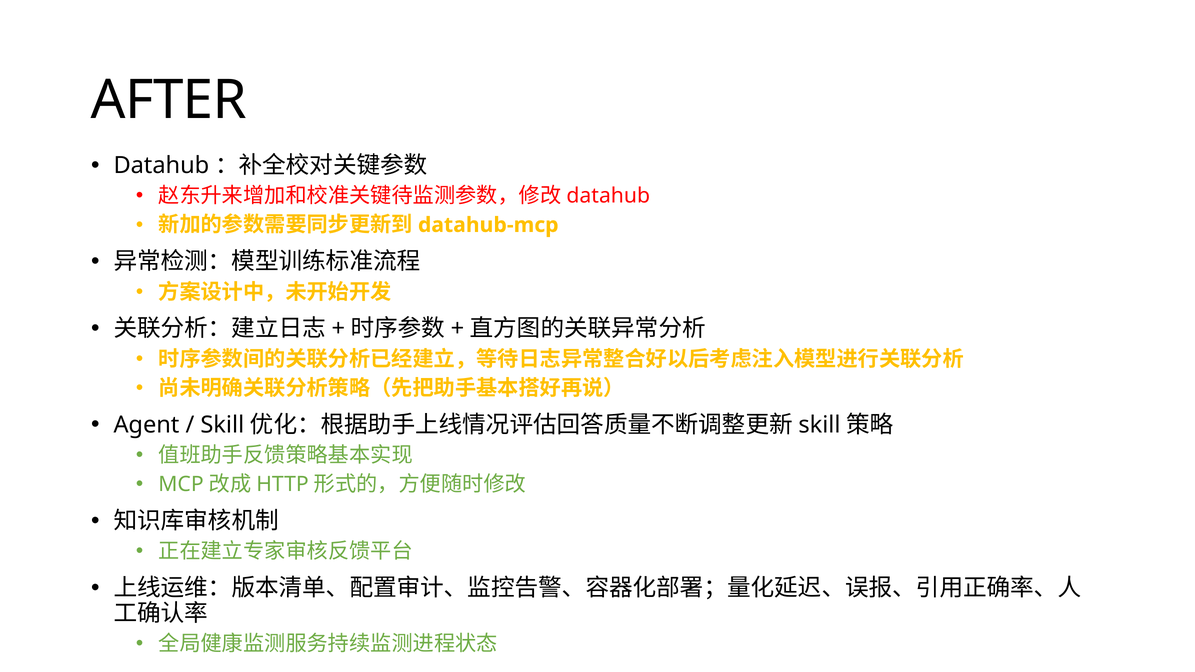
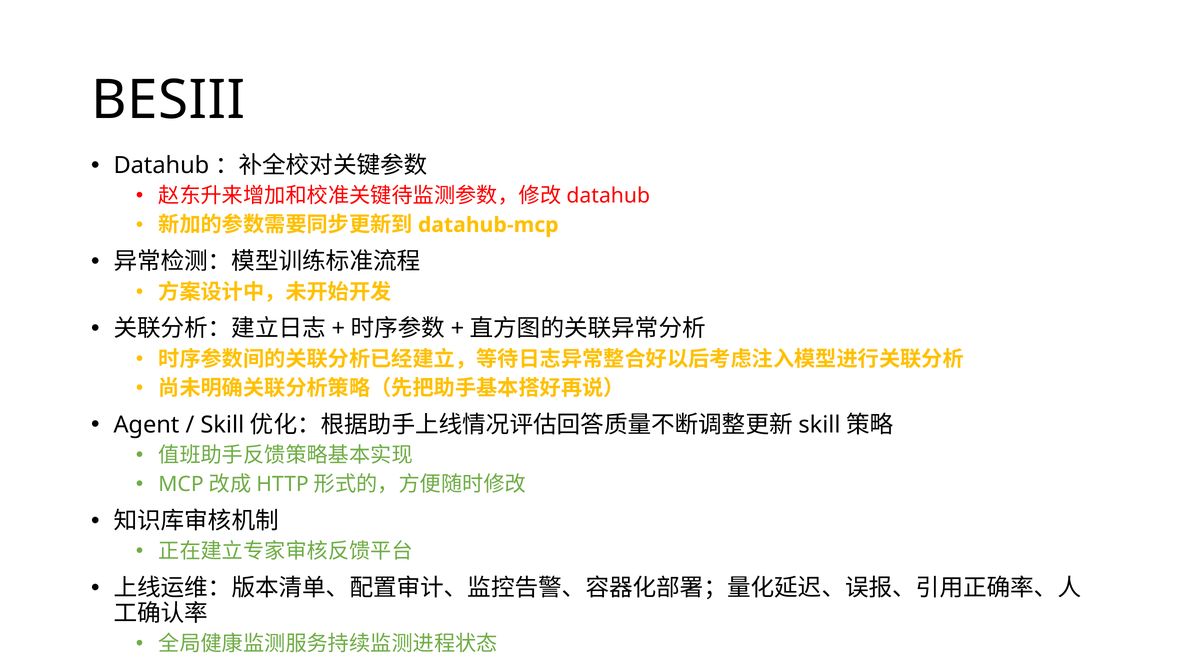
AFTER: AFTER -> BESIII
